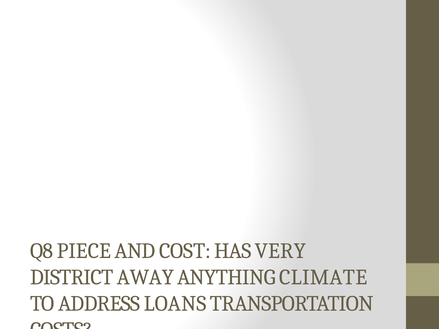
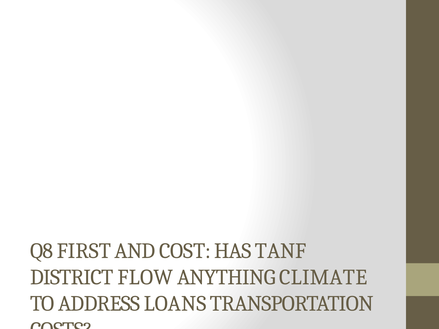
PIECE: PIECE -> FIRST
VERY: VERY -> TANF
AWAY: AWAY -> FLOW
